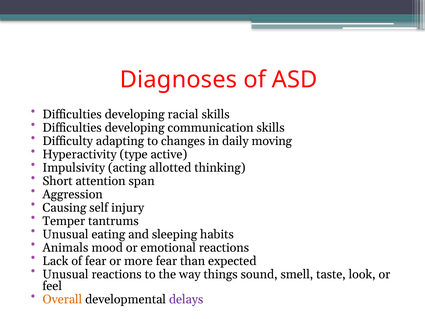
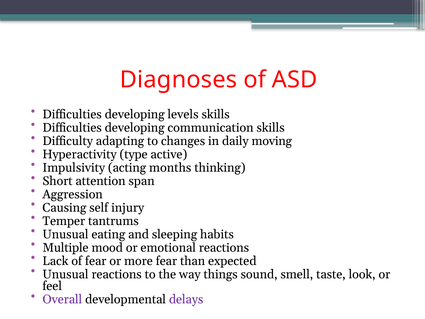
racial: racial -> levels
allotted: allotted -> months
Animals: Animals -> Multiple
Overall colour: orange -> purple
